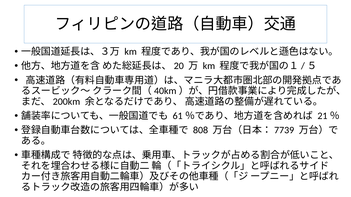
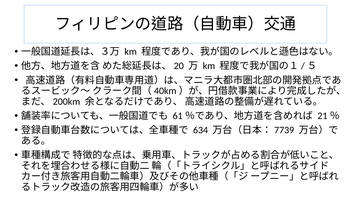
808: 808 -> 634
